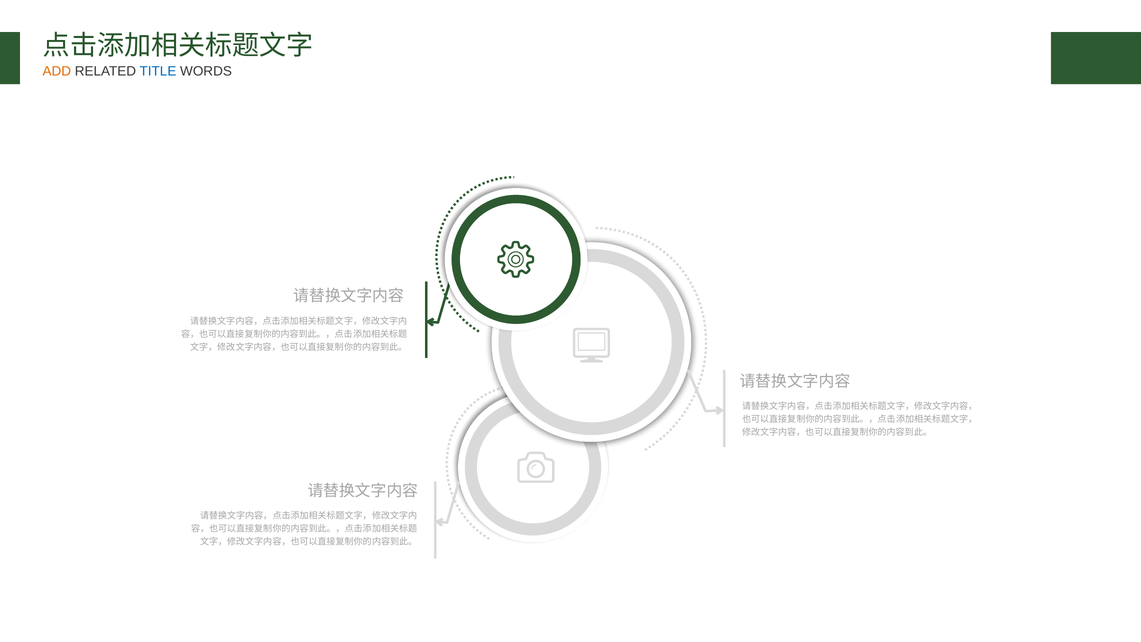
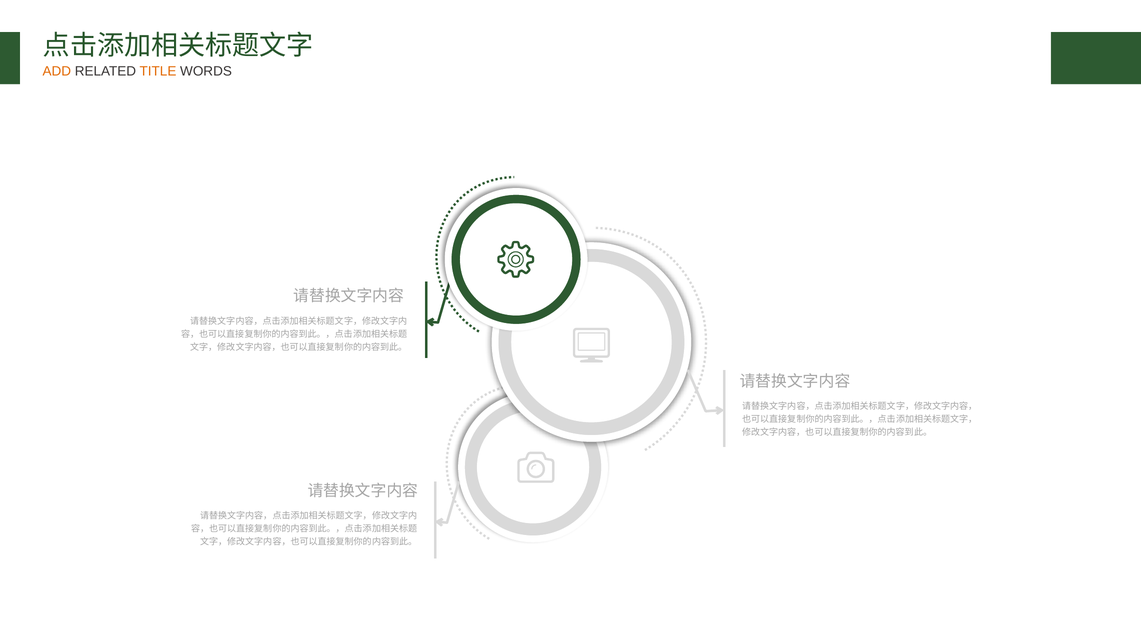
TITLE colour: blue -> orange
